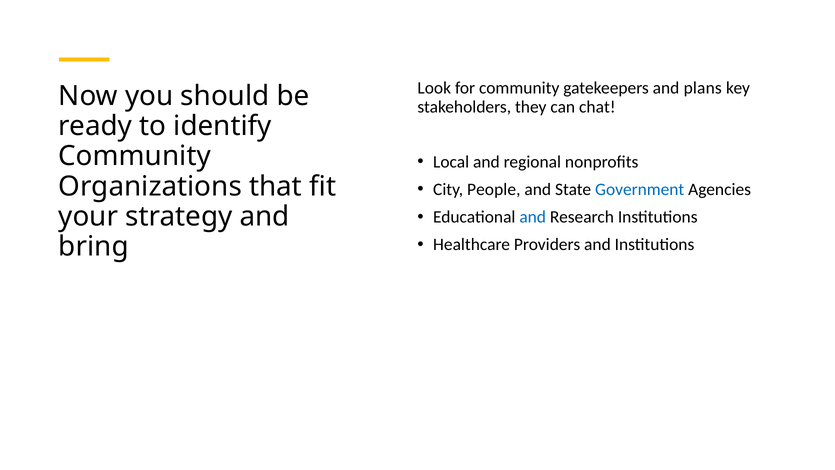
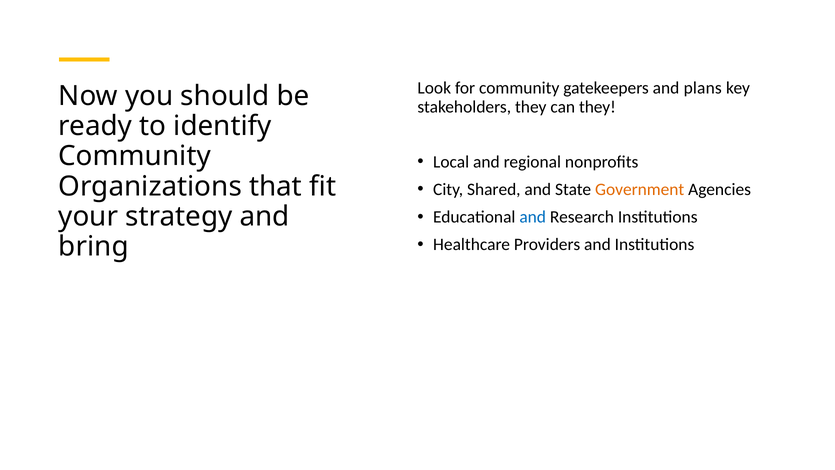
can chat: chat -> they
People: People -> Shared
Government colour: blue -> orange
